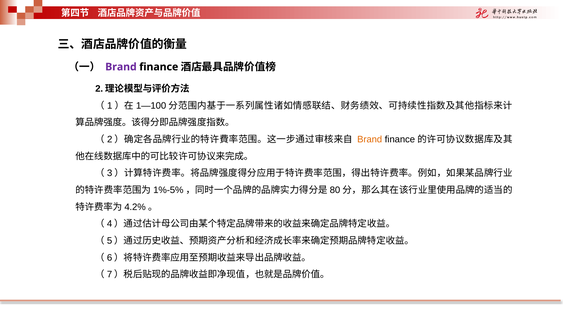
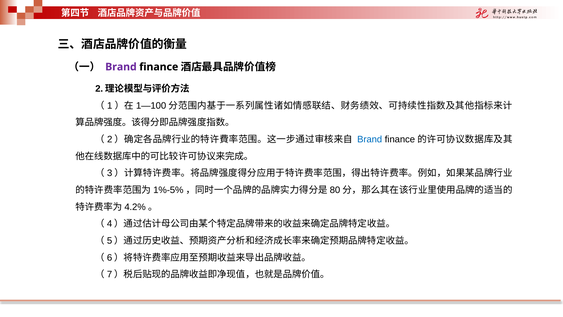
Brand at (370, 139) colour: orange -> blue
